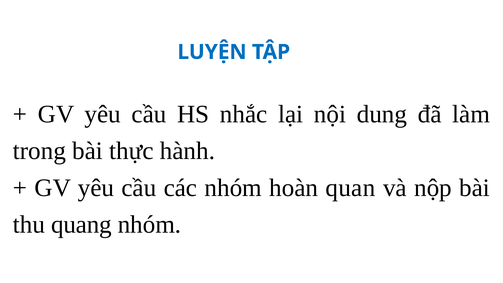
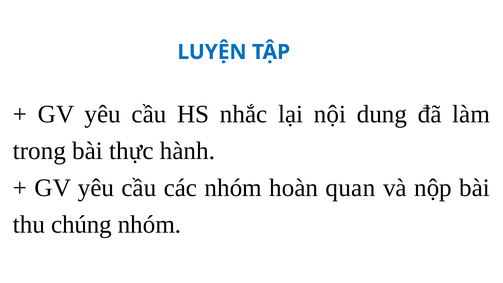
quang: quang -> chúng
